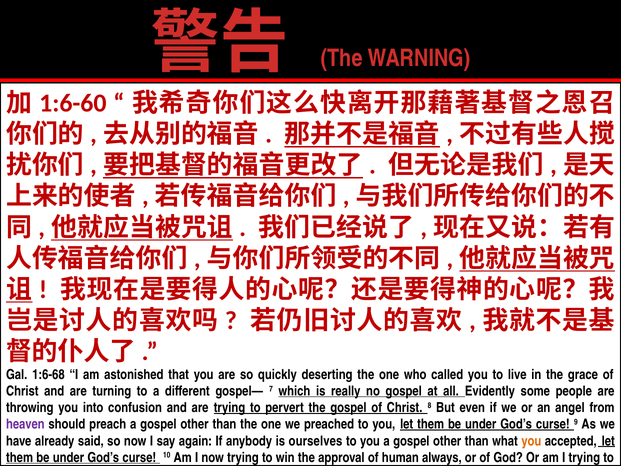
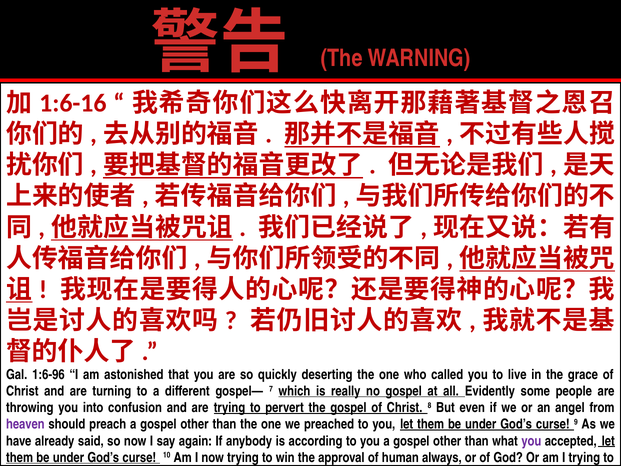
1:6-60: 1:6-60 -> 1:6-16
1:6-68: 1:6-68 -> 1:6-96
ourselves: ourselves -> according
you at (531, 441) colour: orange -> purple
